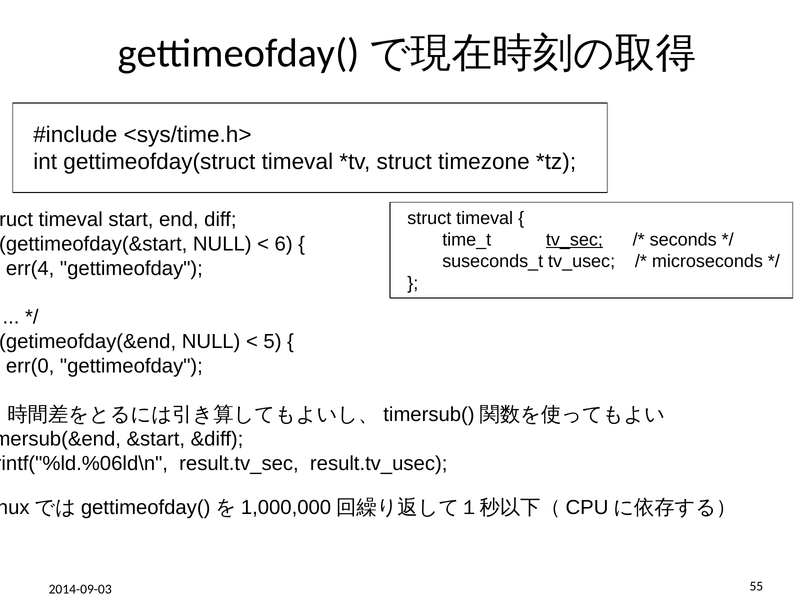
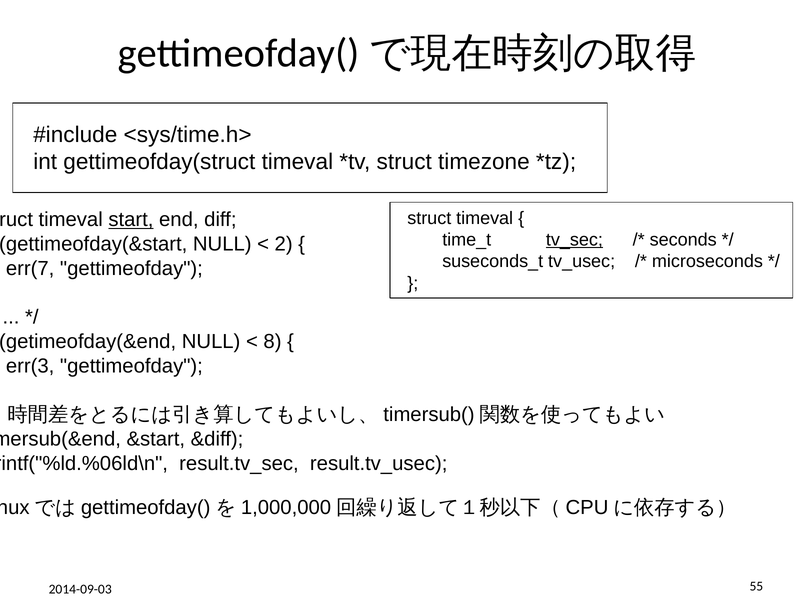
start underline: none -> present
6: 6 -> 2
err(4: err(4 -> err(7
5: 5 -> 8
err(0: err(0 -> err(3
